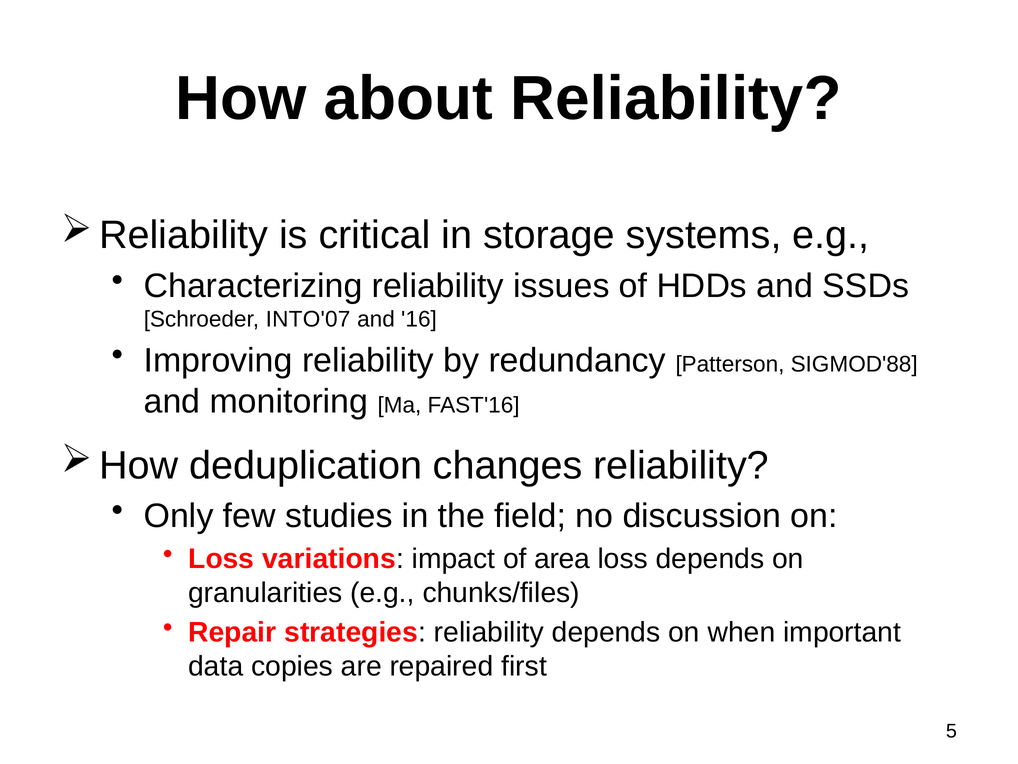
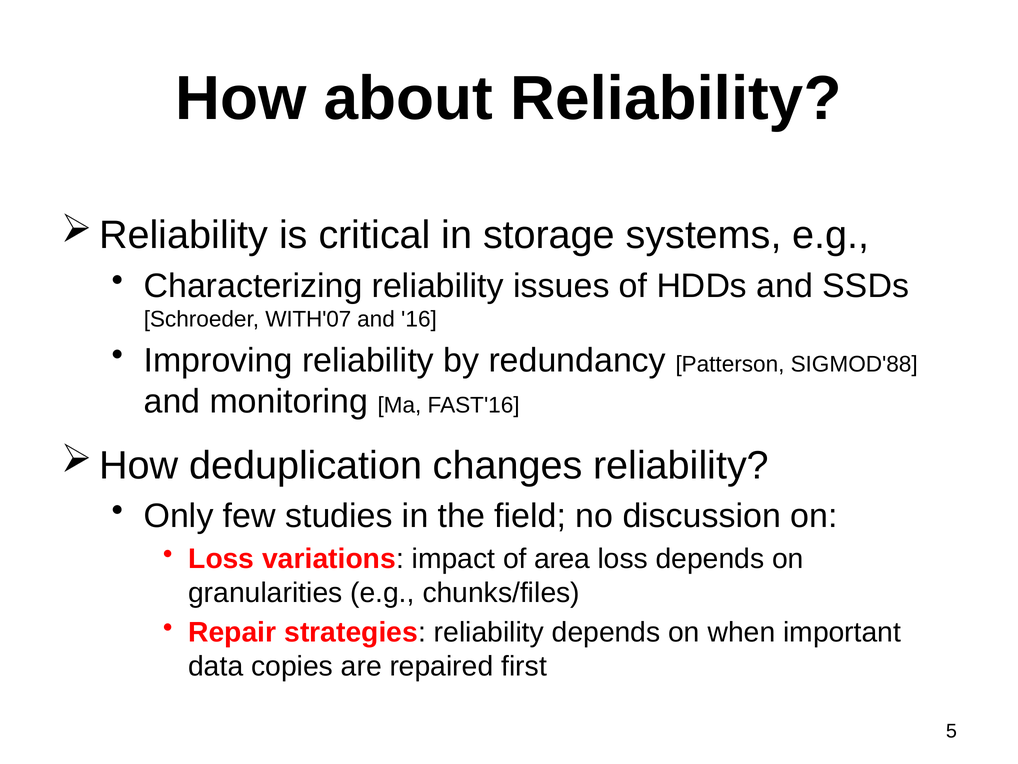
INTO'07: INTO'07 -> WITH'07
